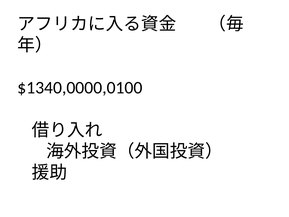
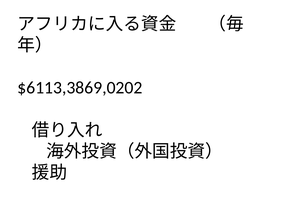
$1340,0000,0100: $1340,0000,0100 -> $6113,3869,0202
